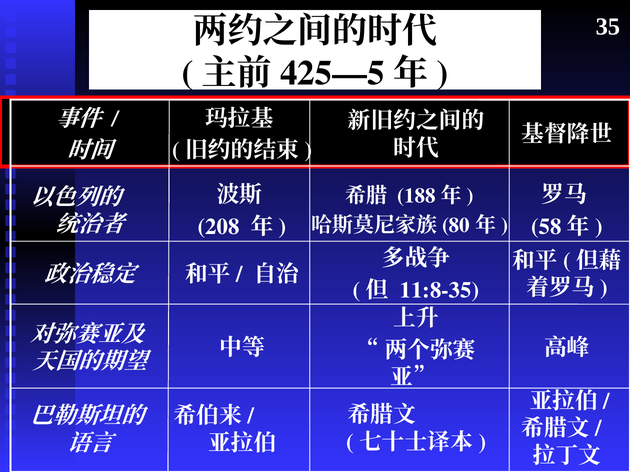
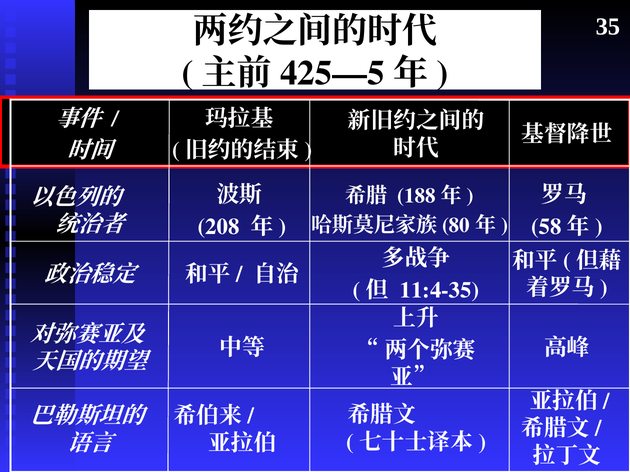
11:8-35: 11:8-35 -> 11:4-35
